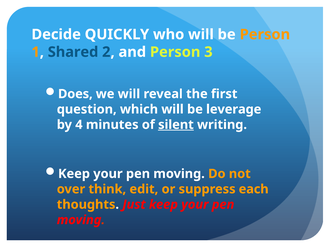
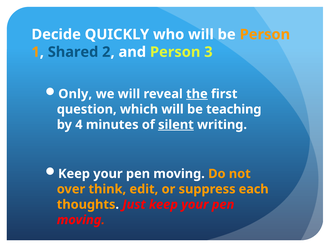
Does: Does -> Only
the underline: none -> present
leverage: leverage -> teaching
